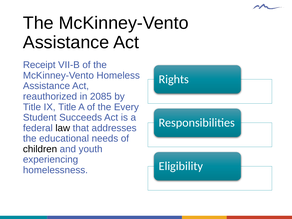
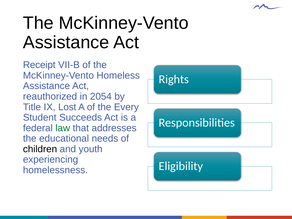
2085: 2085 -> 2054
IX Title: Title -> Lost
law colour: black -> green
